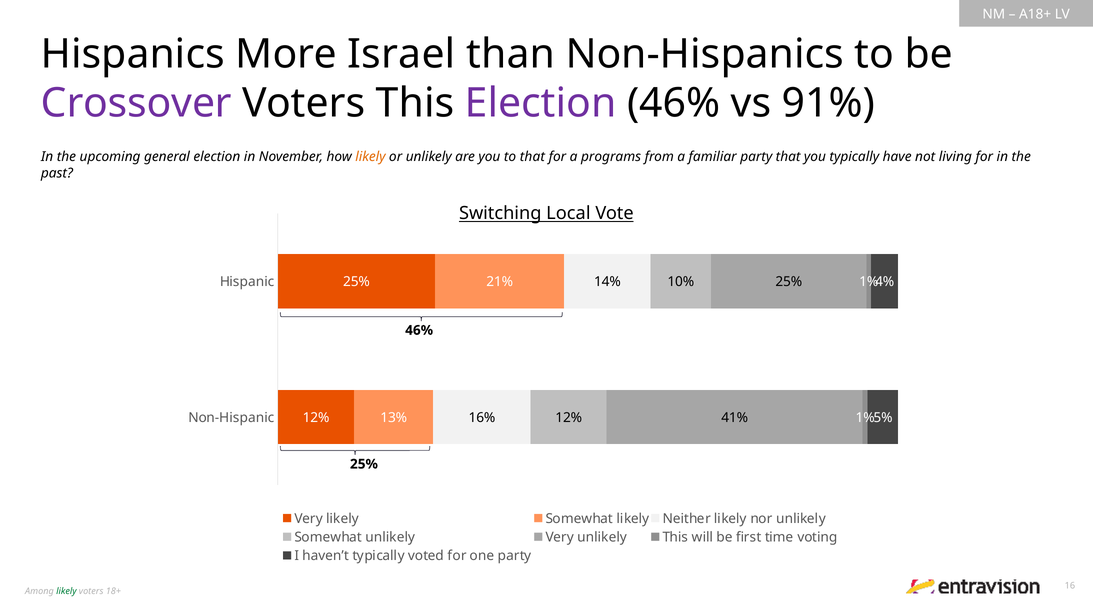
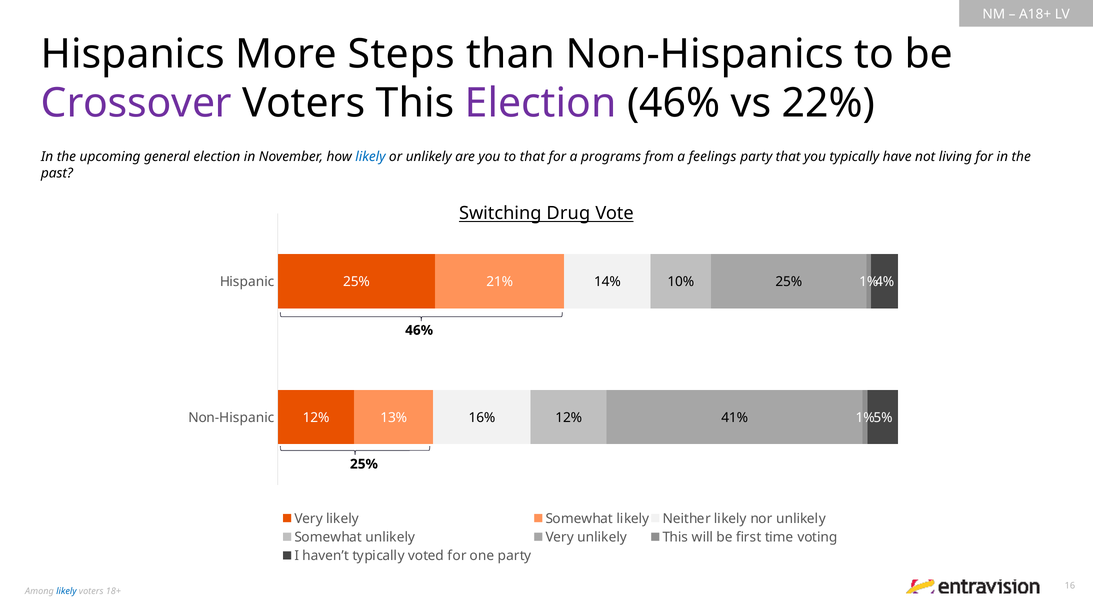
Israel: Israel -> Steps
91%: 91% -> 22%
likely at (370, 157) colour: orange -> blue
familiar: familiar -> feelings
Local: Local -> Drug
likely at (66, 591) colour: green -> blue
